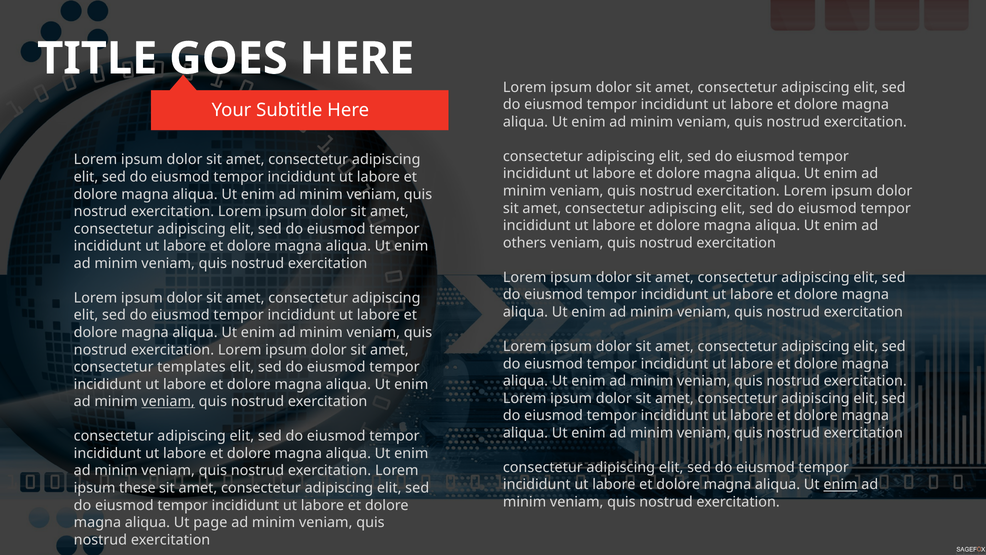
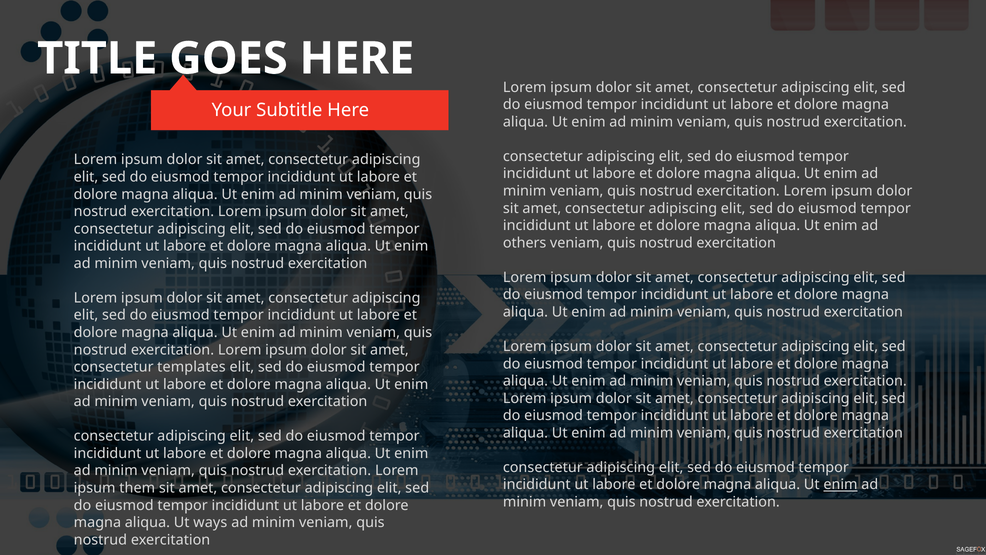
veniam at (168, 401) underline: present -> none
these: these -> them
page: page -> ways
